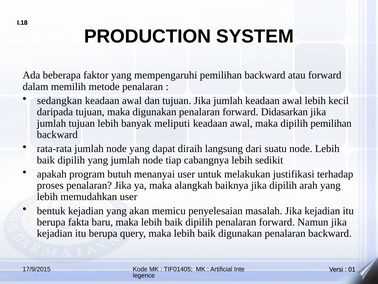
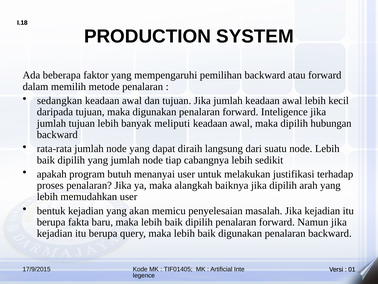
Didasarkan: Didasarkan -> Inteligence
dipilih pemilihan: pemilihan -> hubungan
